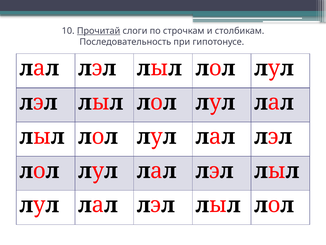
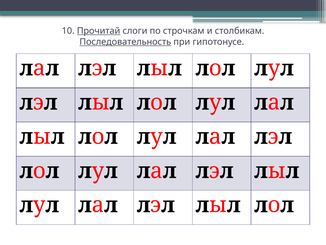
Последовательность underline: none -> present
